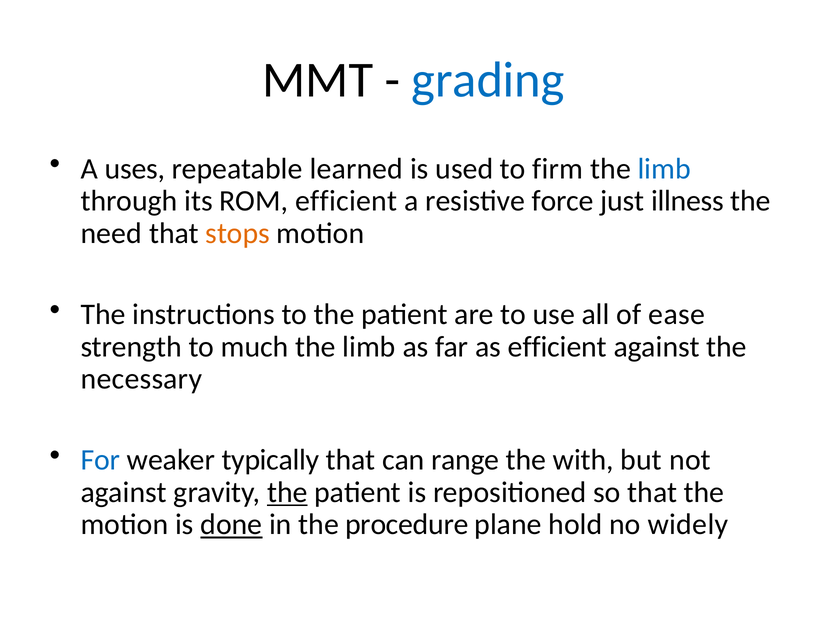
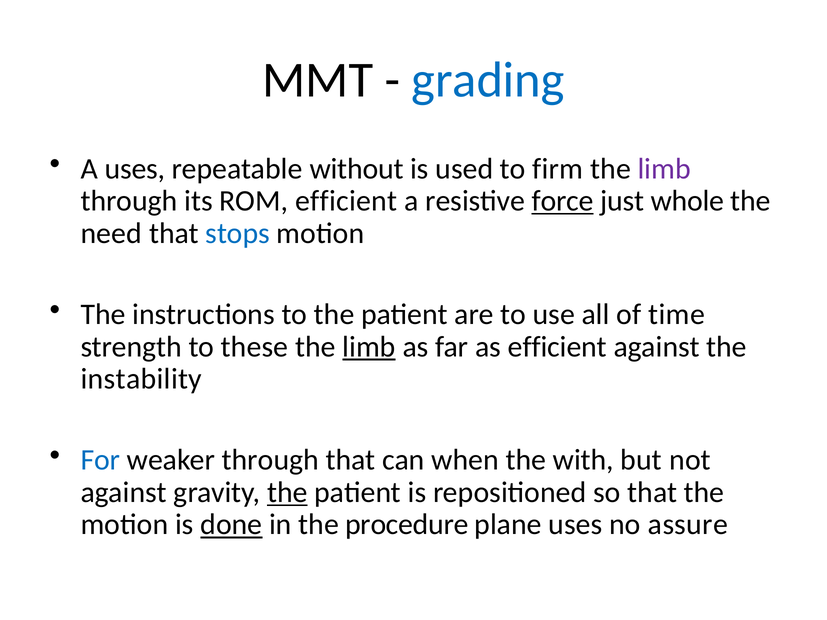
learned: learned -> without
limb at (664, 169) colour: blue -> purple
force underline: none -> present
illness: illness -> whole
stops colour: orange -> blue
ease: ease -> time
much: much -> these
limb at (369, 347) underline: none -> present
necessary: necessary -> instability
weaker typically: typically -> through
range: range -> when
plane hold: hold -> uses
widely: widely -> assure
